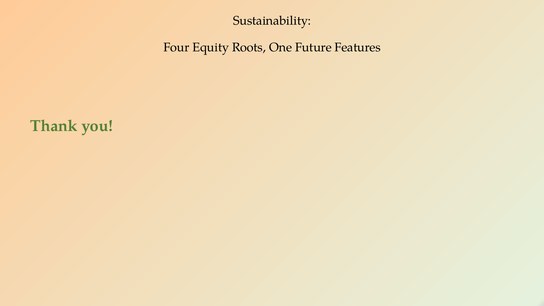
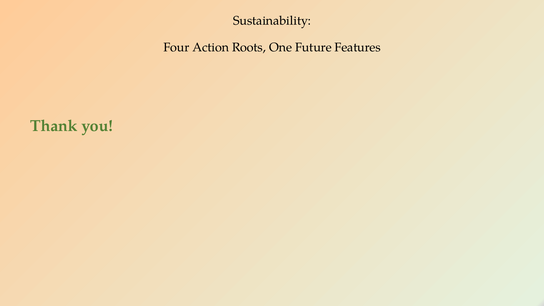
Equity: Equity -> Action
